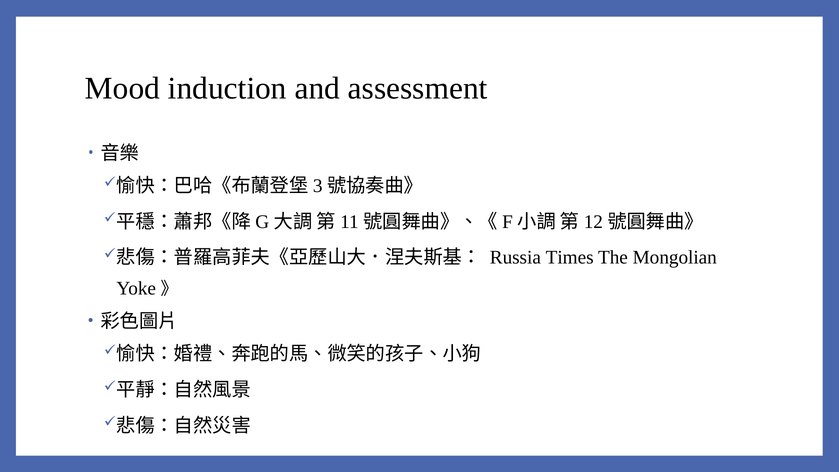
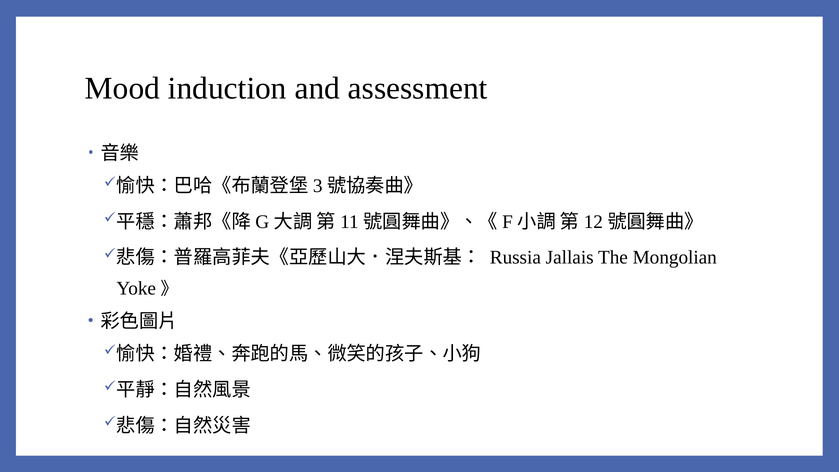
Times: Times -> Jallais
